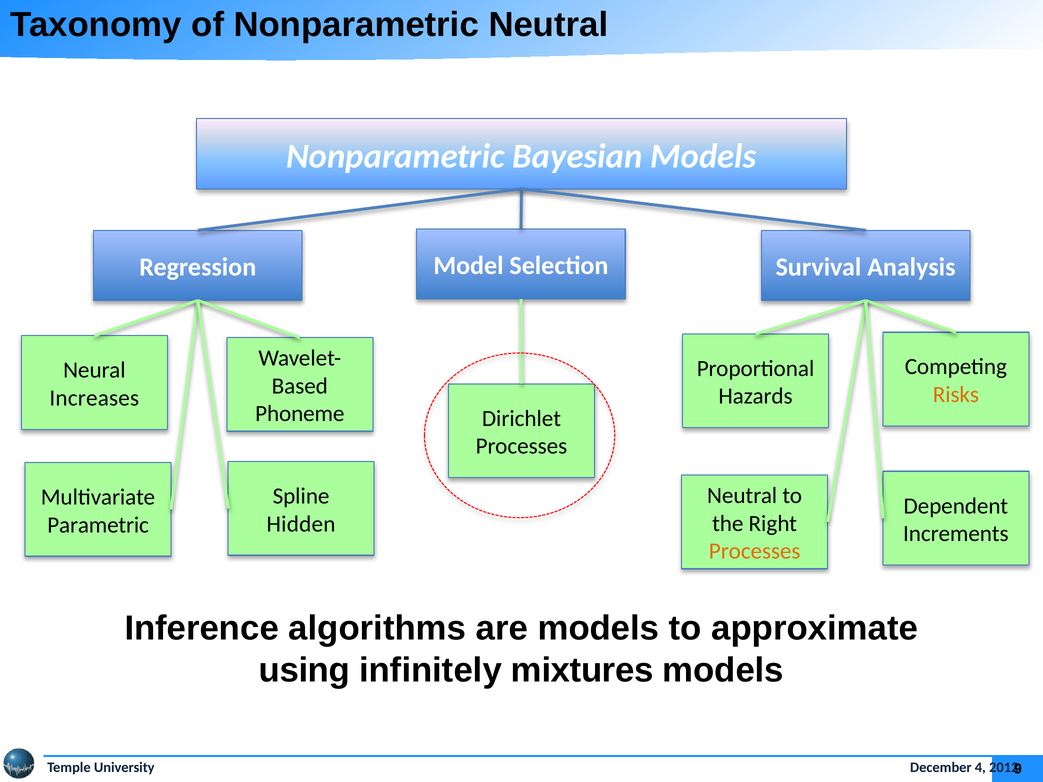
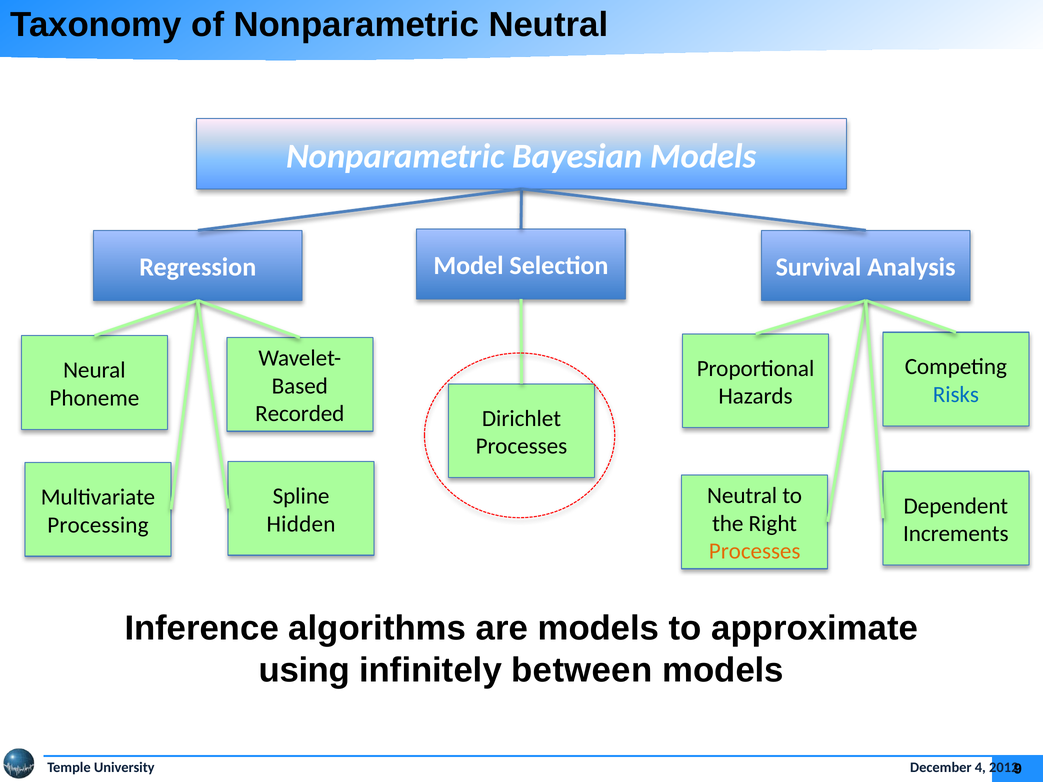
Risks colour: orange -> blue
Increases: Increases -> Phoneme
Phoneme: Phoneme -> Recorded
Parametric: Parametric -> Processing
mixtures: mixtures -> between
